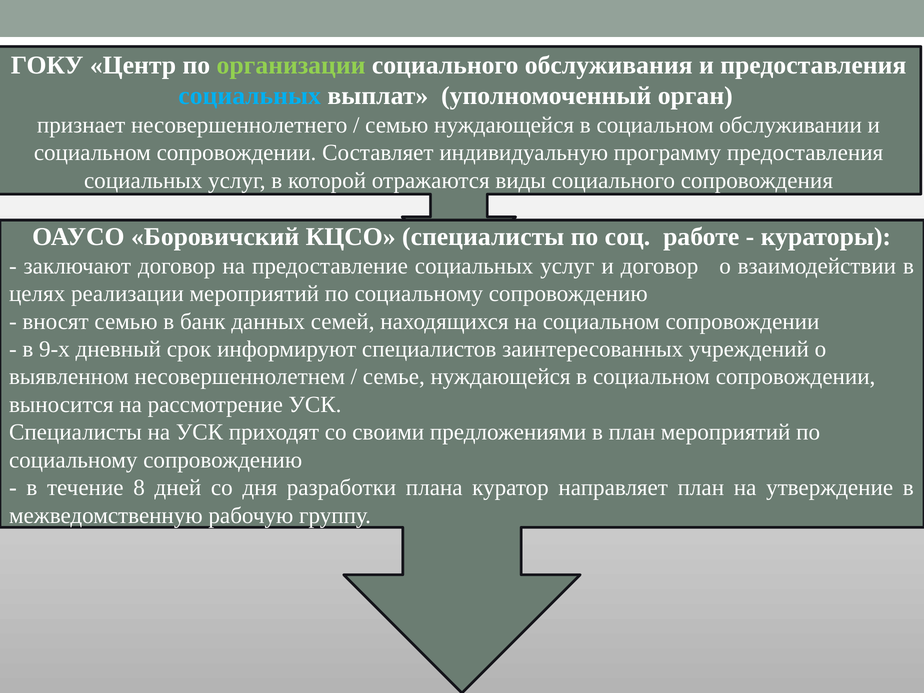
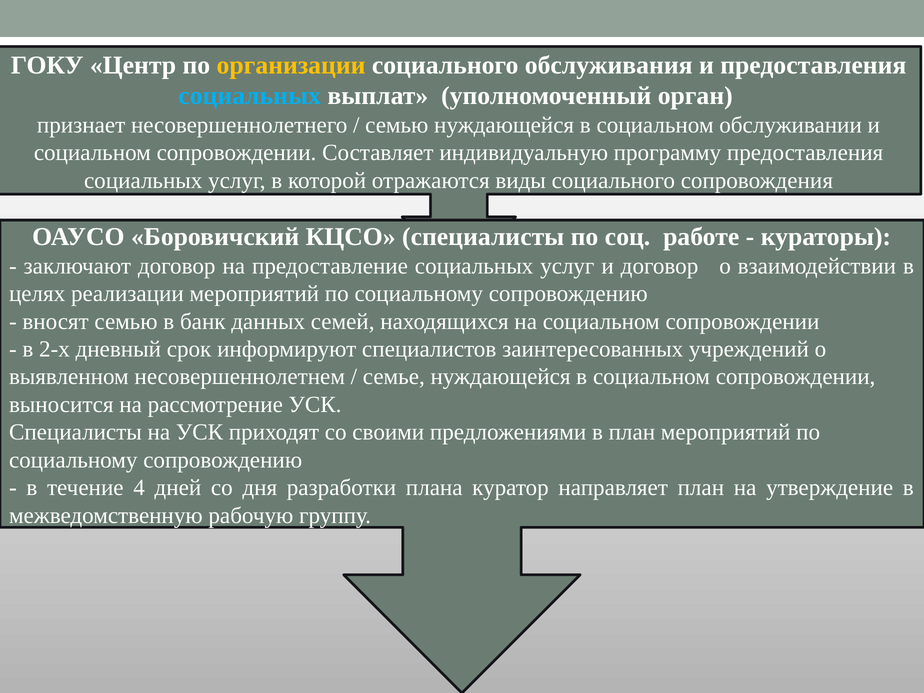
организации colour: light green -> yellow
9-х: 9-х -> 2-х
8: 8 -> 4
